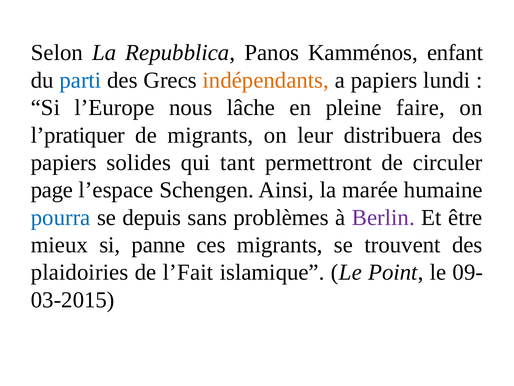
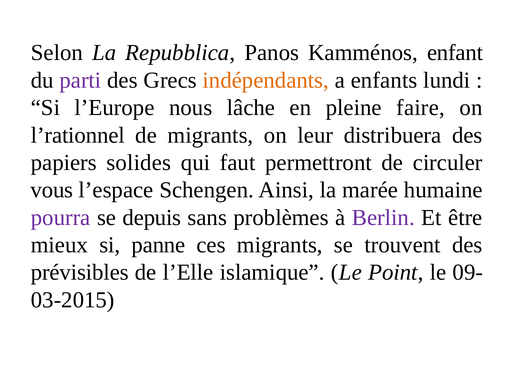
parti colour: blue -> purple
a papiers: papiers -> enfants
l’pratiquer: l’pratiquer -> l’rationnel
tant: tant -> faut
page: page -> vous
pourra colour: blue -> purple
plaidoiries: plaidoiries -> prévisibles
l’Fait: l’Fait -> l’Elle
